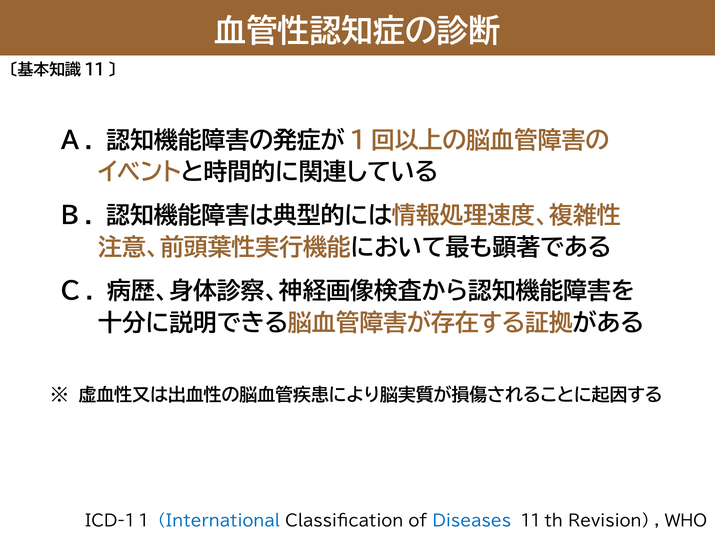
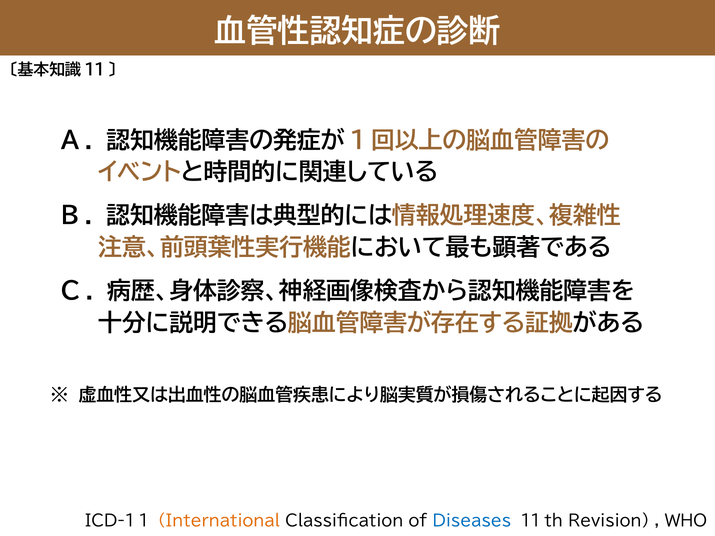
International colour: blue -> orange
